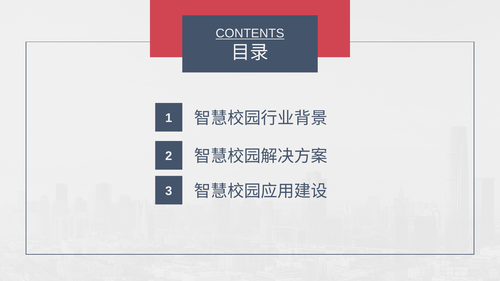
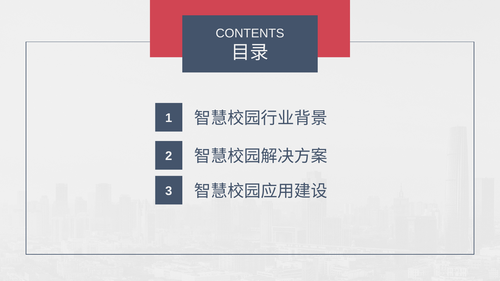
CONTENTS underline: present -> none
